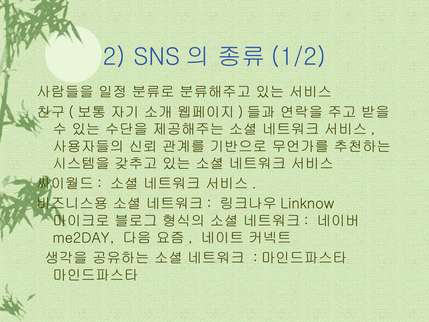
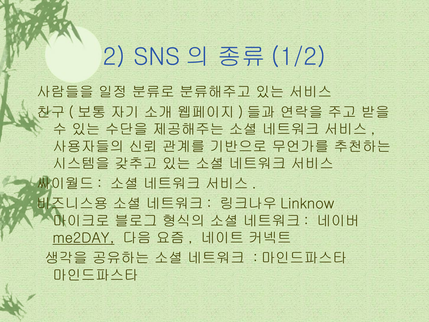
me2DAY underline: none -> present
